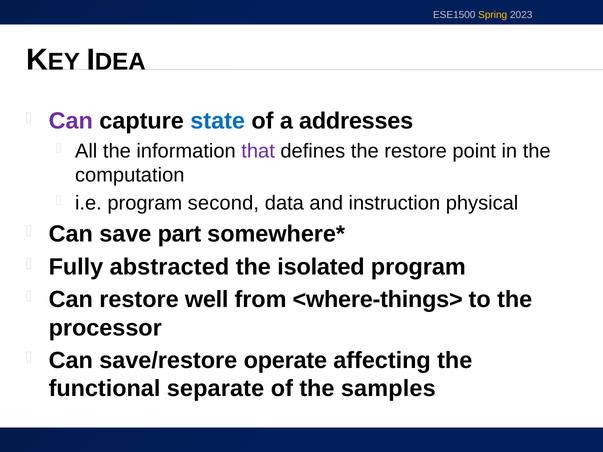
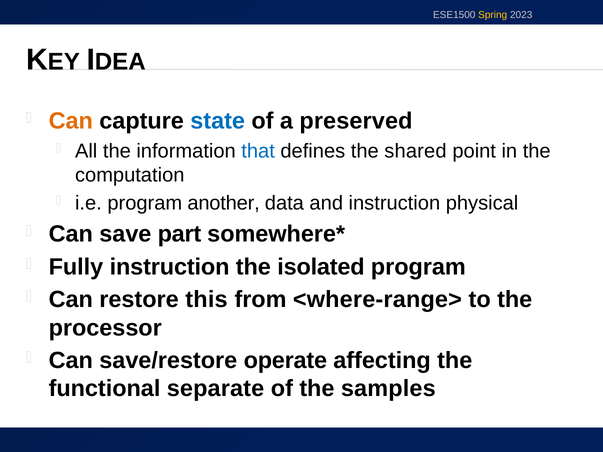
Can at (71, 121) colour: purple -> orange
addresses: addresses -> preserved
that colour: purple -> blue
the restore: restore -> shared
second: second -> another
Fully abstracted: abstracted -> instruction
well: well -> this
<where-things>: <where-things> -> <where-range>
